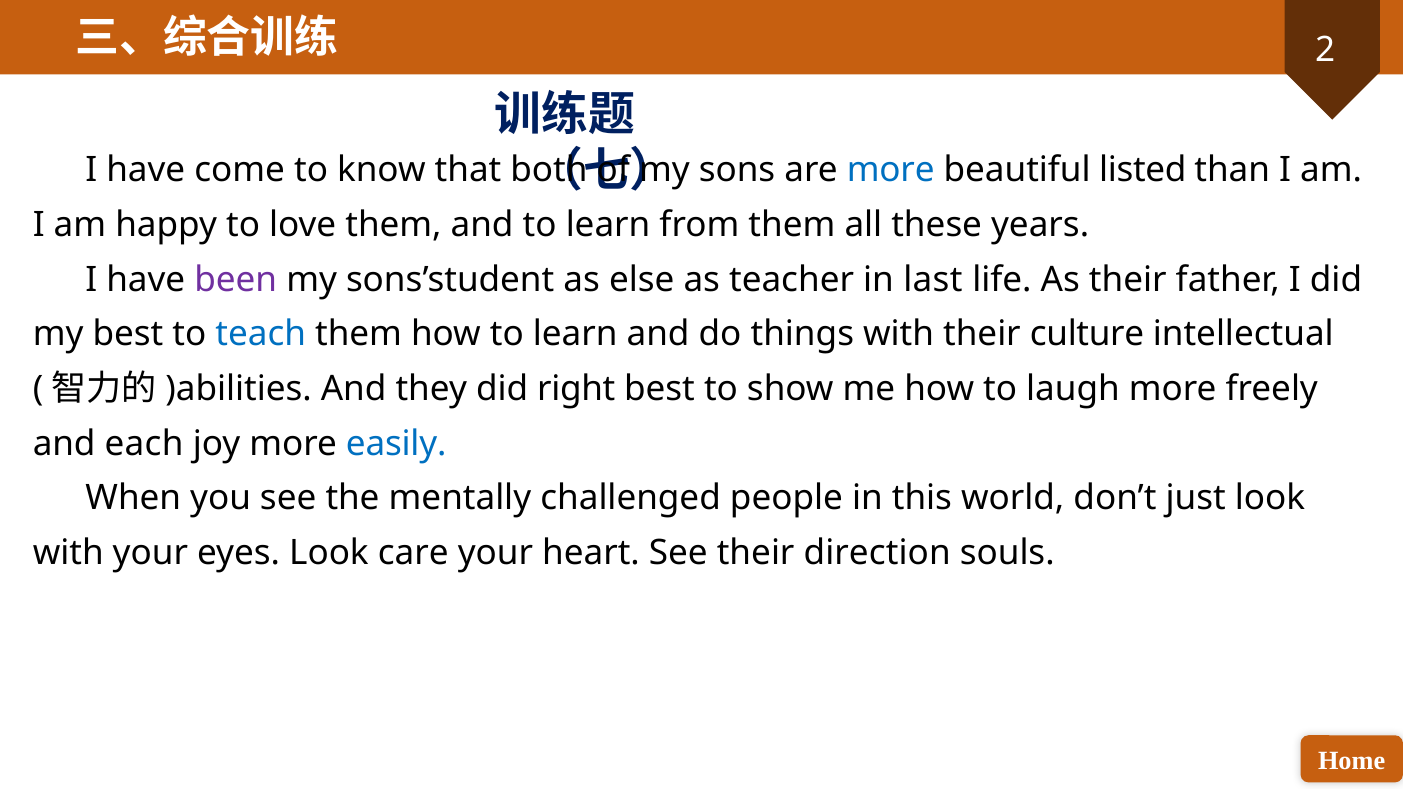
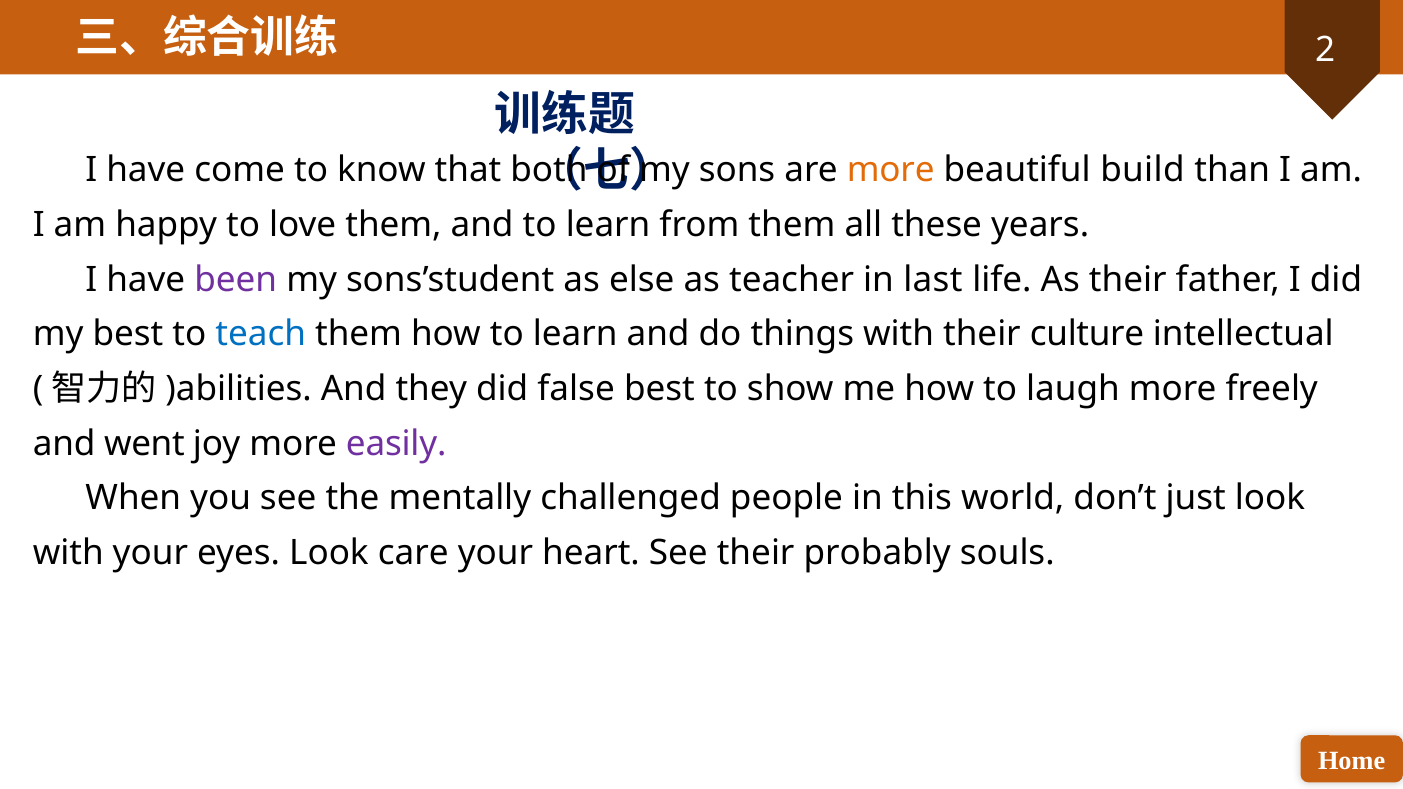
more at (891, 170) colour: blue -> orange
listed: listed -> build
right: right -> false
each: each -> went
easily colour: blue -> purple
direction: direction -> probably
